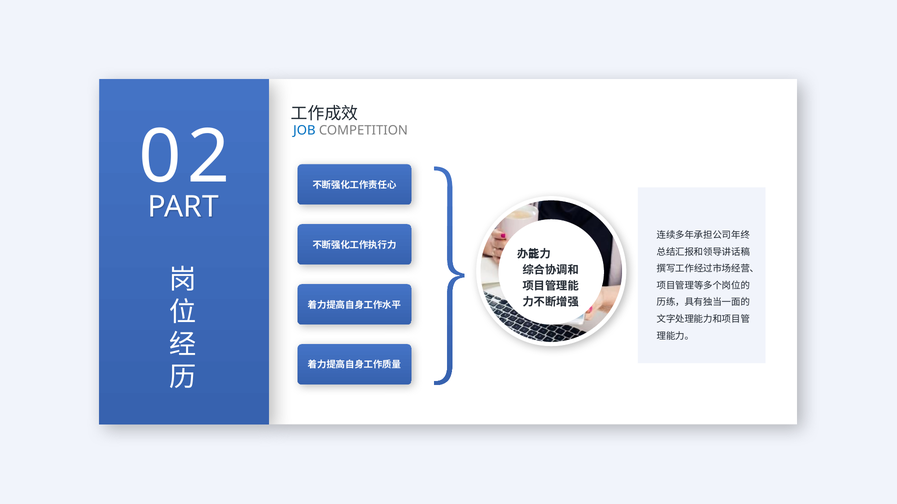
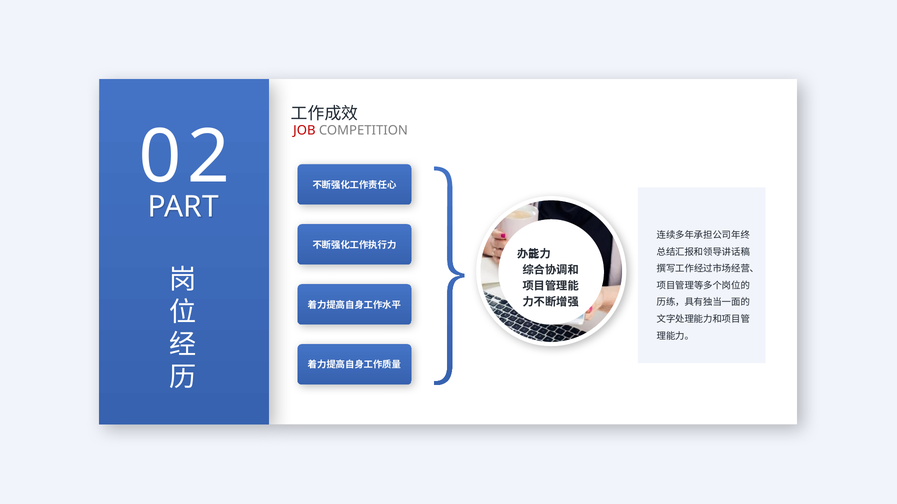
JOB colour: blue -> red
